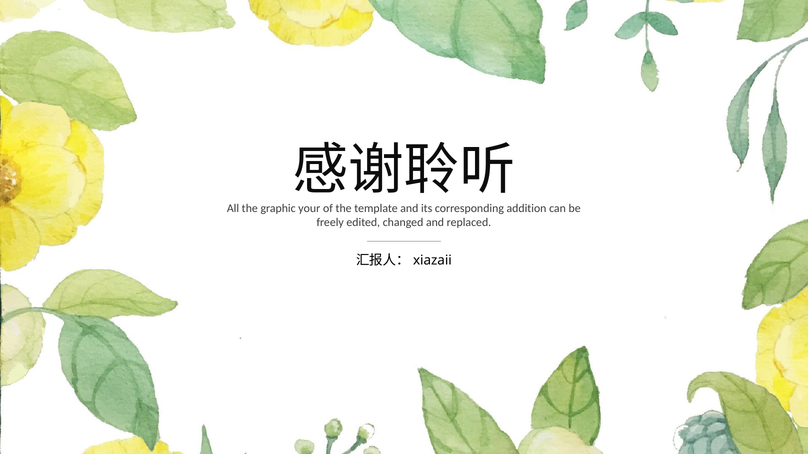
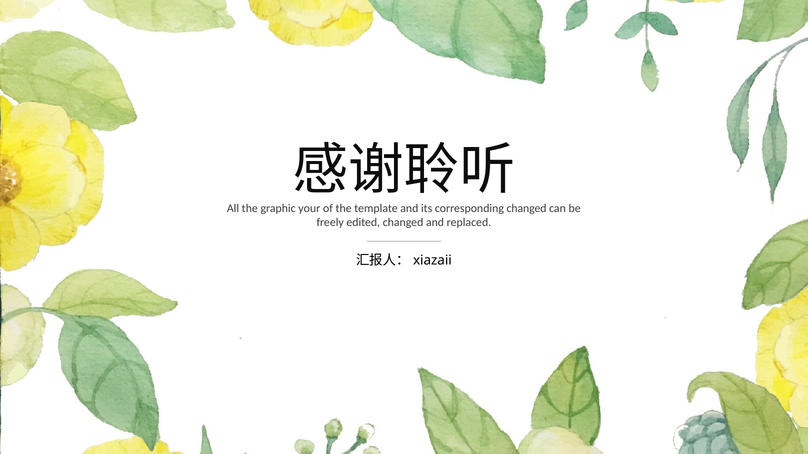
corresponding addition: addition -> changed
